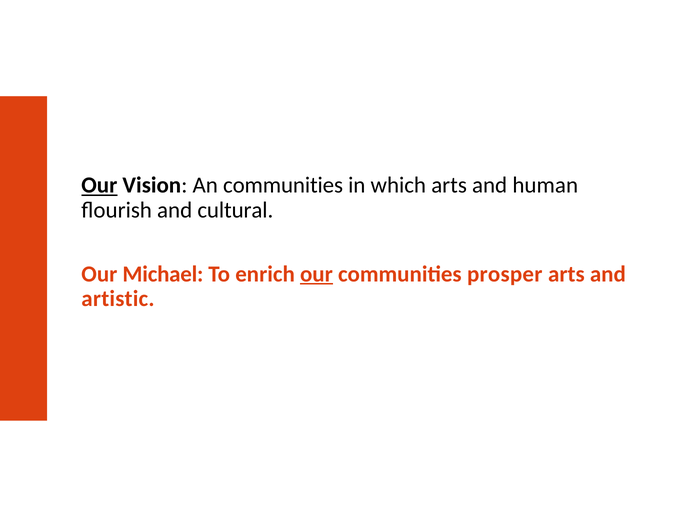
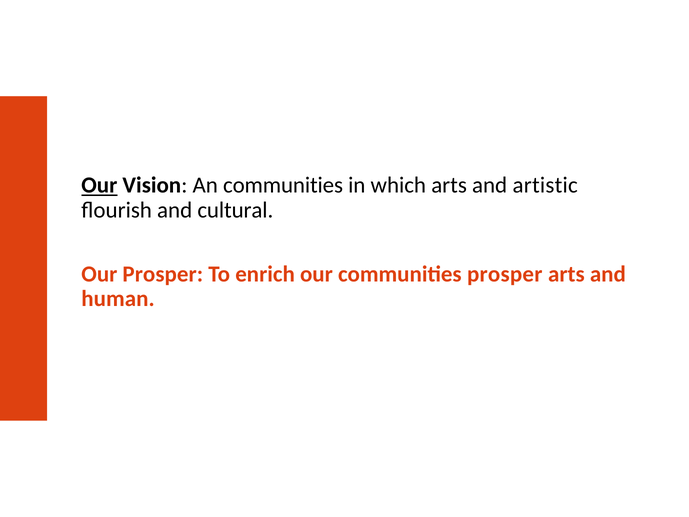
human: human -> artistic
Our Michael: Michael -> Prosper
our at (316, 274) underline: present -> none
artistic: artistic -> human
